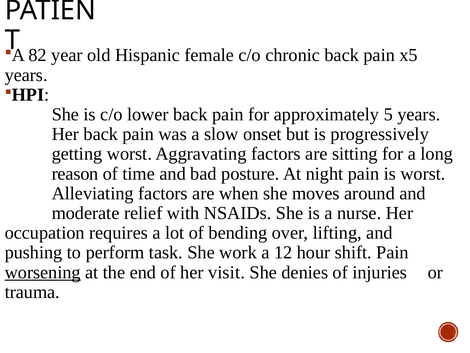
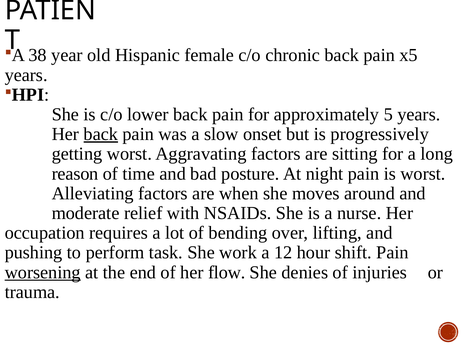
82: 82 -> 38
back at (101, 134) underline: none -> present
visit: visit -> flow
